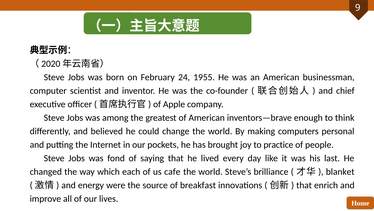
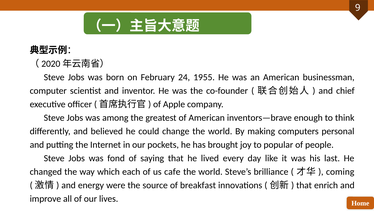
practice: practice -> popular
blanket: blanket -> coming
